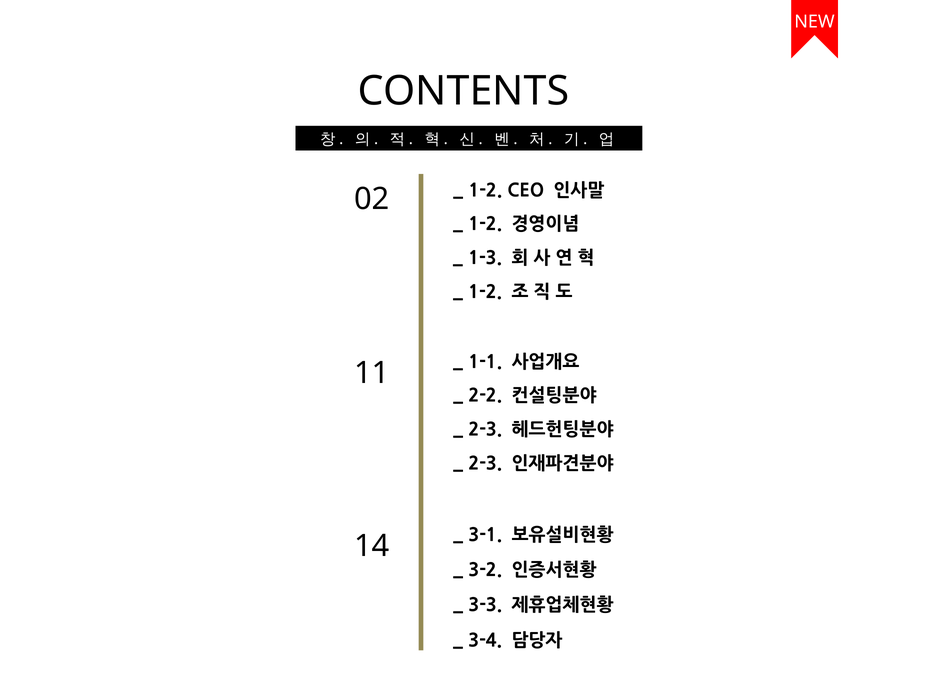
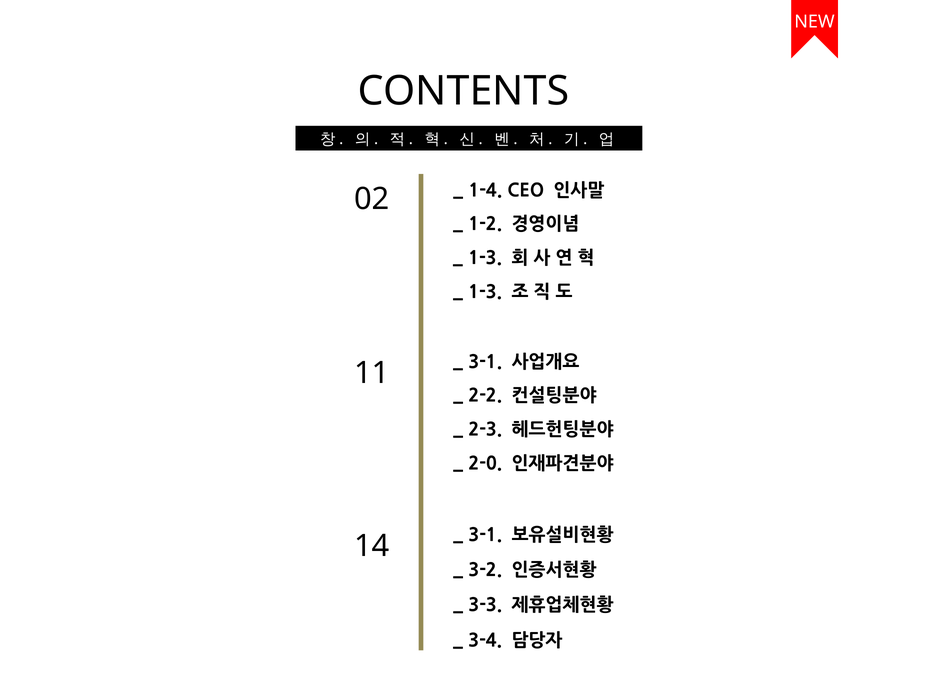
1-2 at (485, 191): 1-2 -> 1-4
1-2 at (485, 292): 1-2 -> 1-3
1-1 at (485, 362): 1-1 -> 3-1
2-3 at (485, 464): 2-3 -> 2-0
